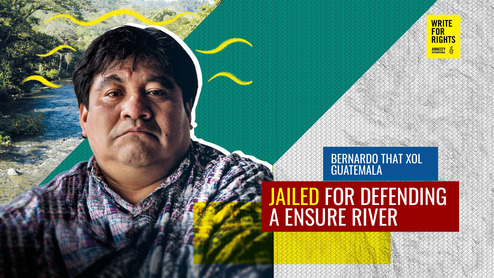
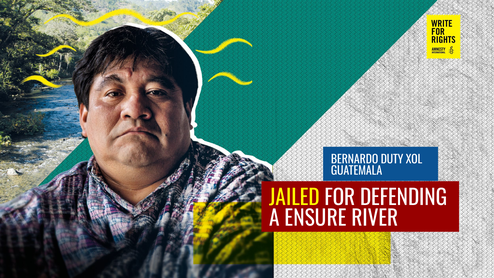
THAT: THAT -> DUTY
